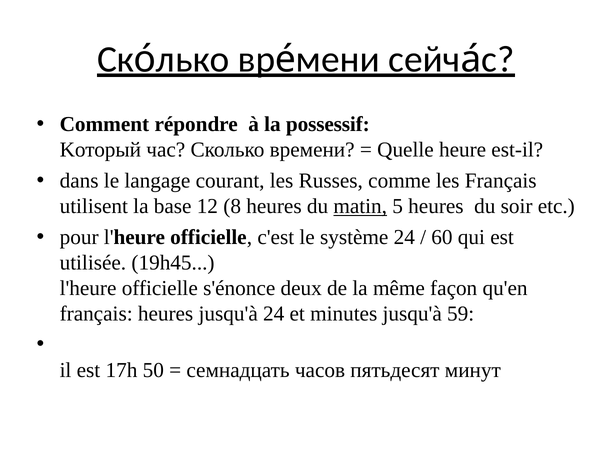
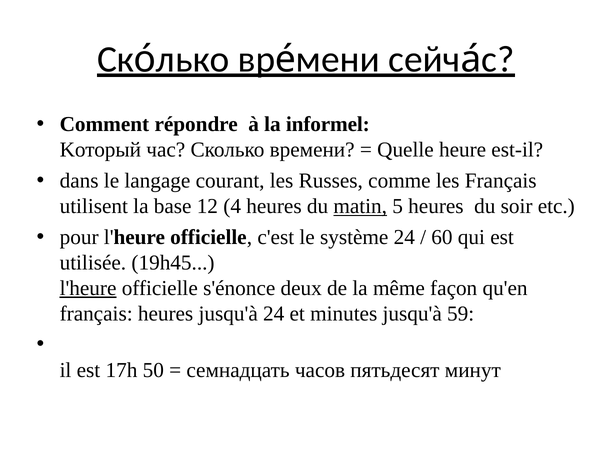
possessif: possessif -> informel
8: 8 -> 4
l'heure at (88, 288) underline: none -> present
